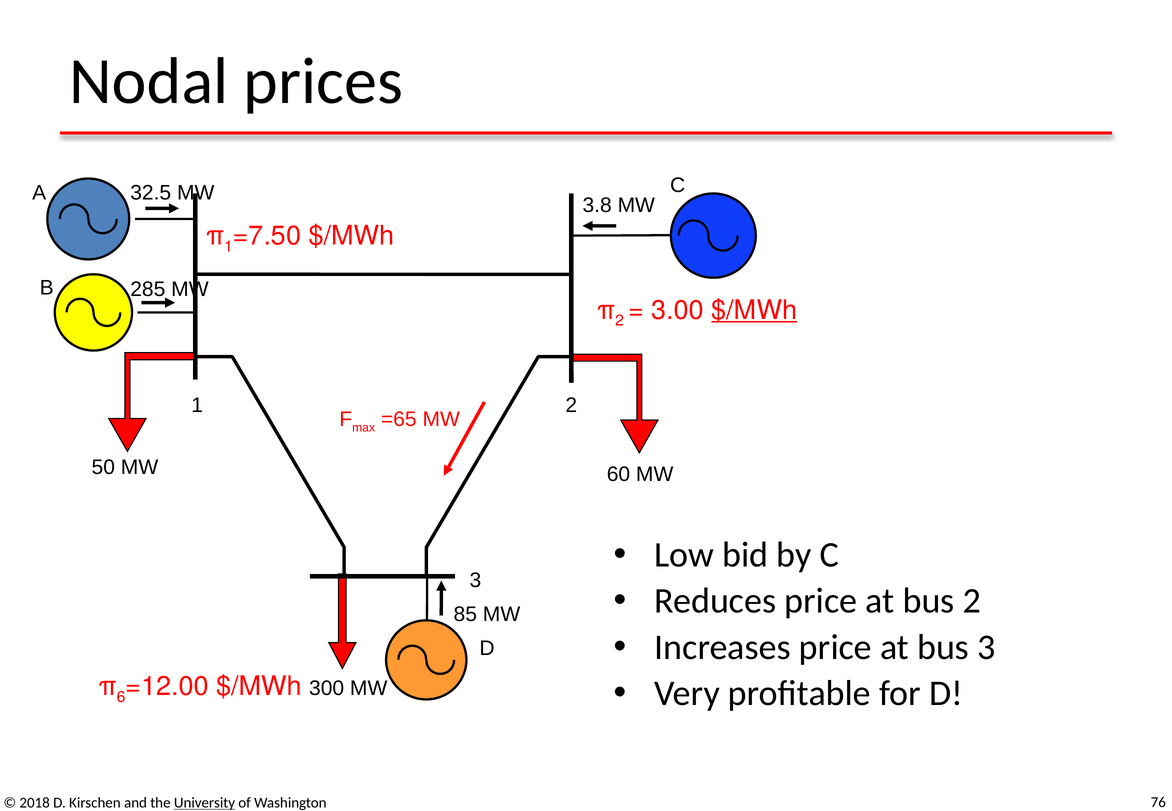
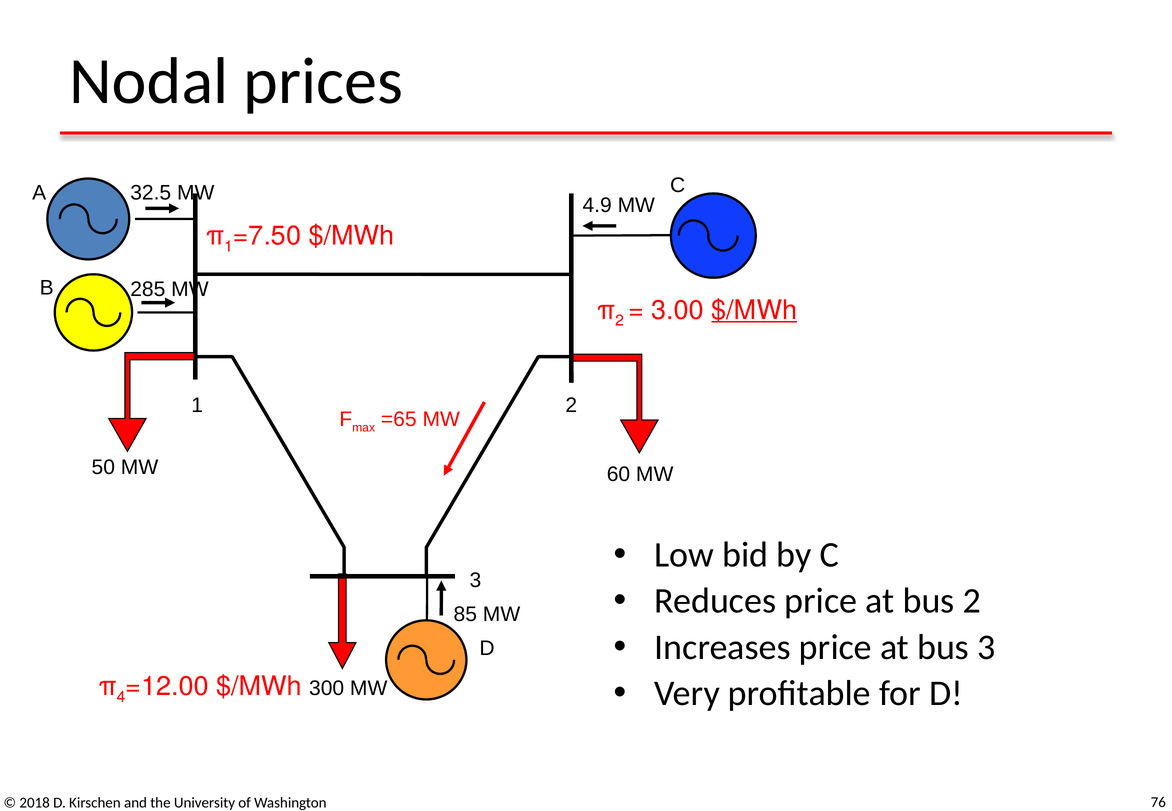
3.8: 3.8 -> 4.9
6: 6 -> 4
University underline: present -> none
